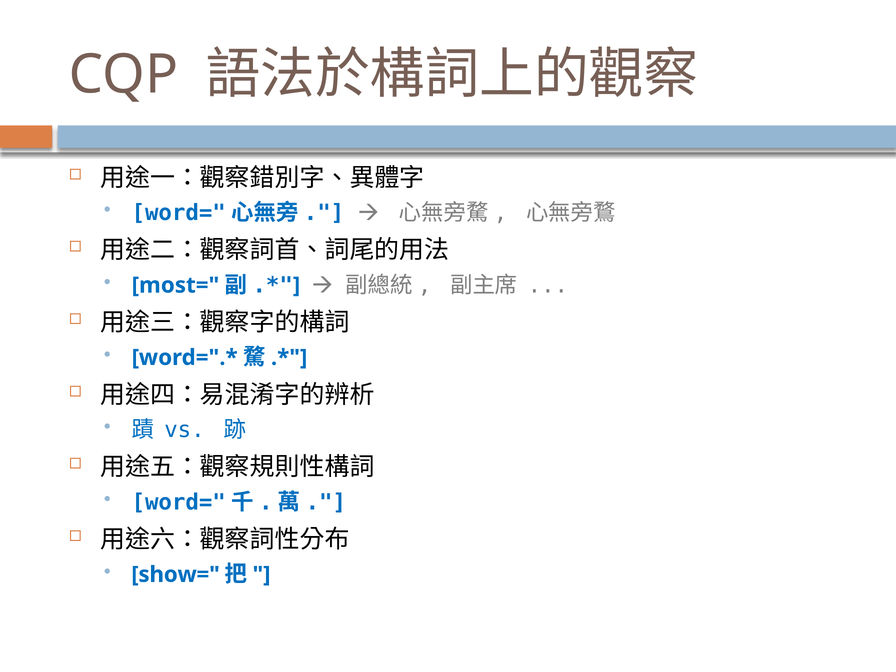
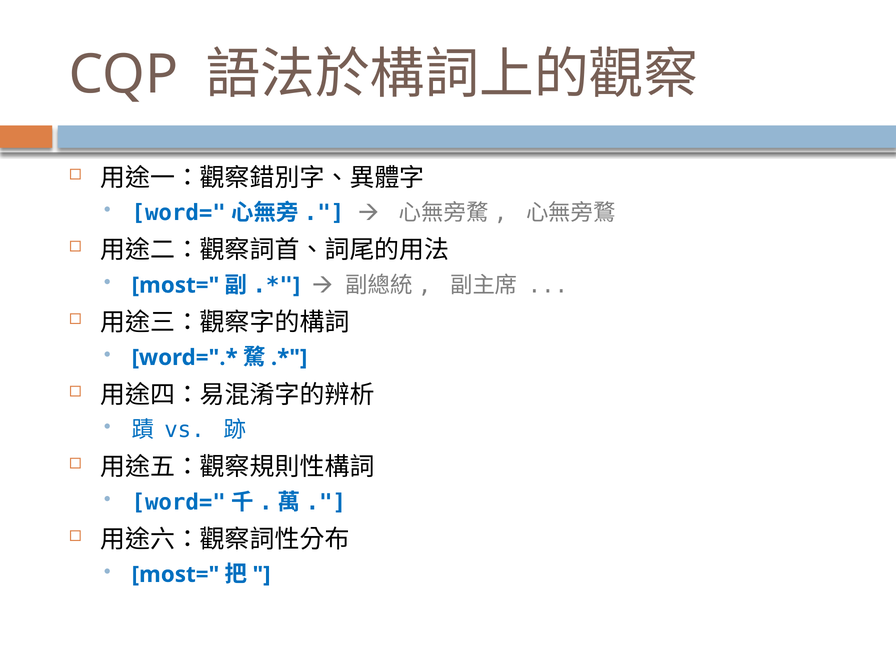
show= at (176, 575): show= -> most=
